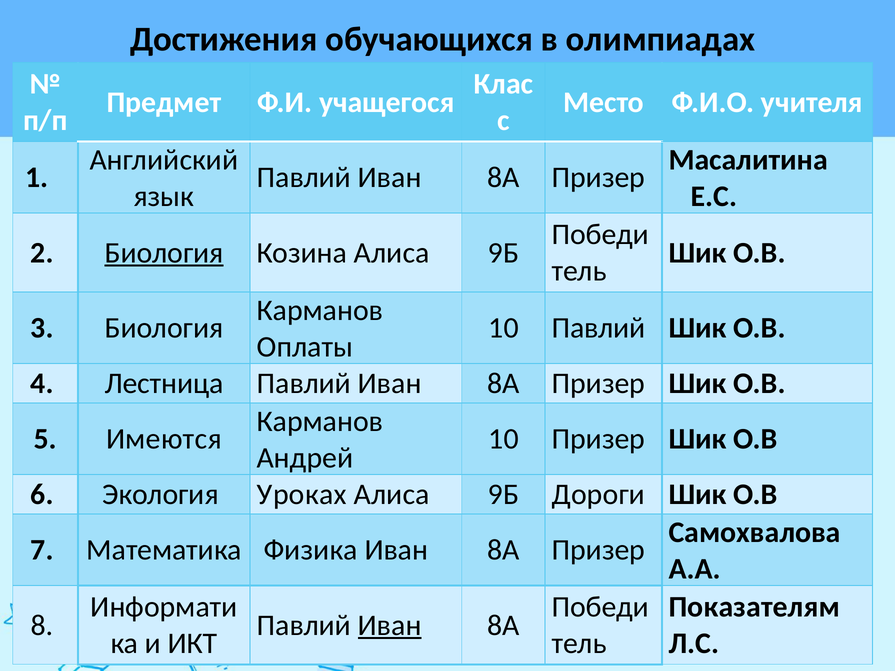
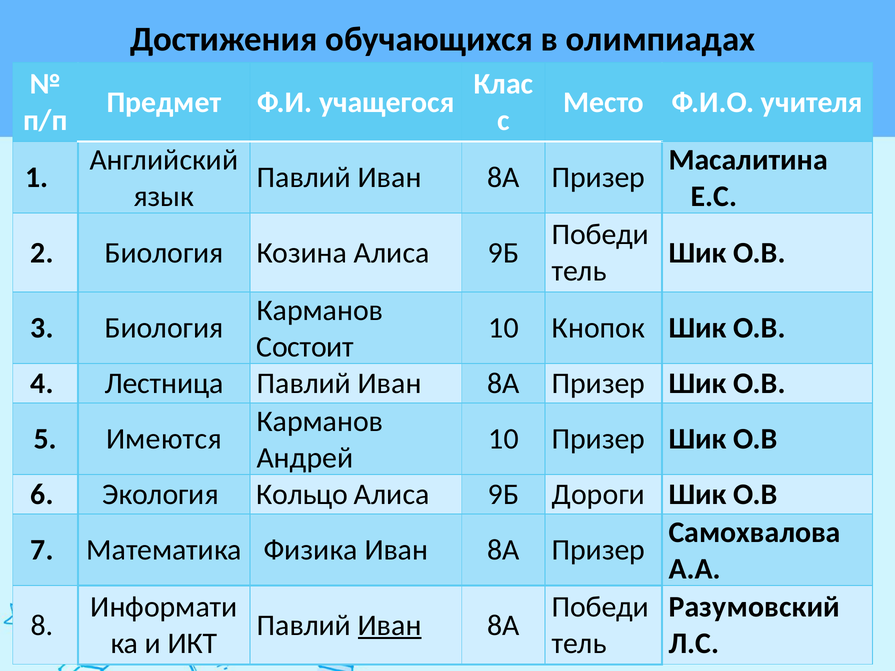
Биология at (164, 253) underline: present -> none
10 Павлий: Павлий -> Кнопок
Оплаты: Оплаты -> Состоит
Уроках: Уроках -> Кольцо
Показателям: Показателям -> Разумовский
